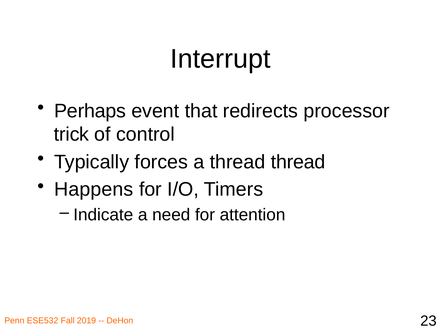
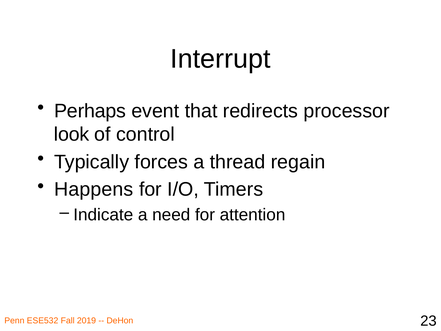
trick: trick -> look
thread thread: thread -> regain
